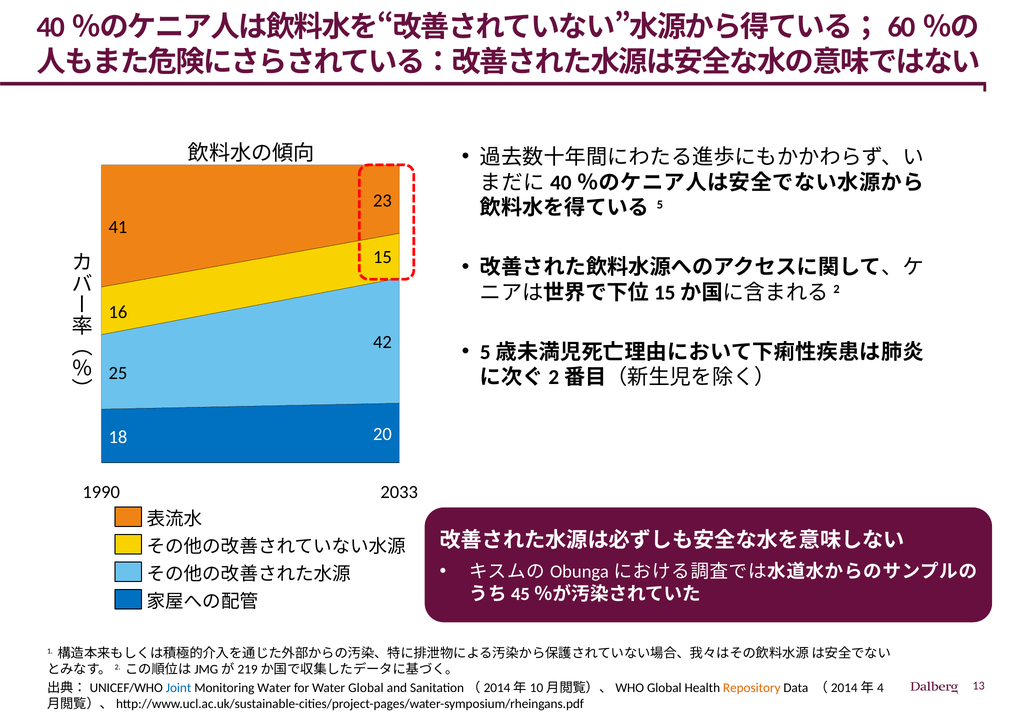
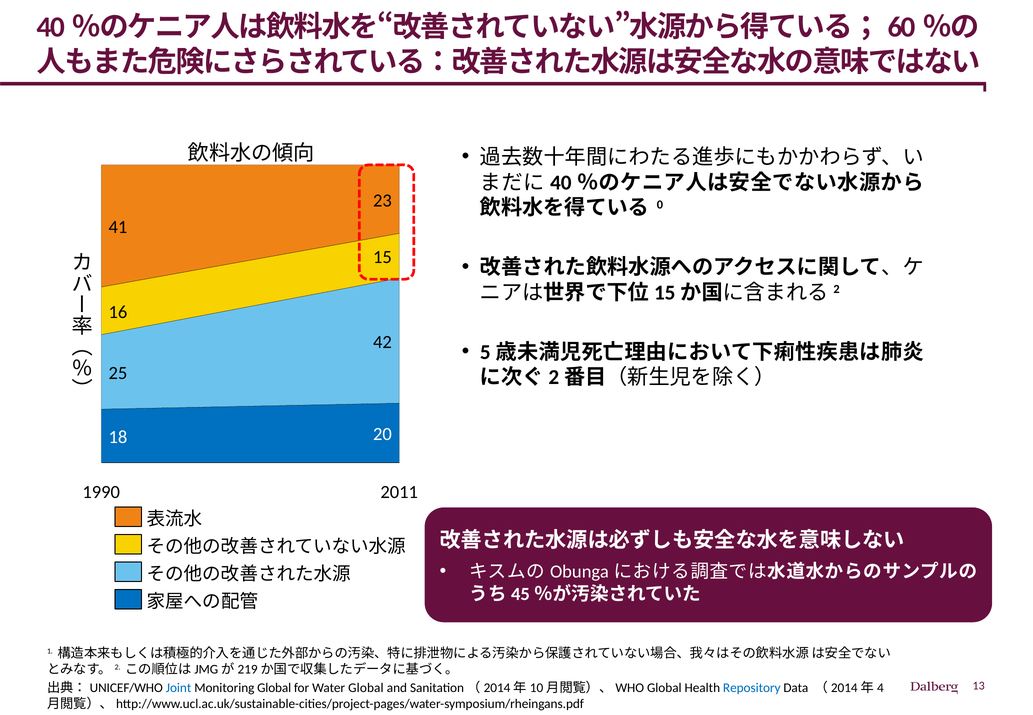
5 at (660, 205): 5 -> 0
2033: 2033 -> 2011
Monitoring Water: Water -> Global
Repository colour: orange -> blue
